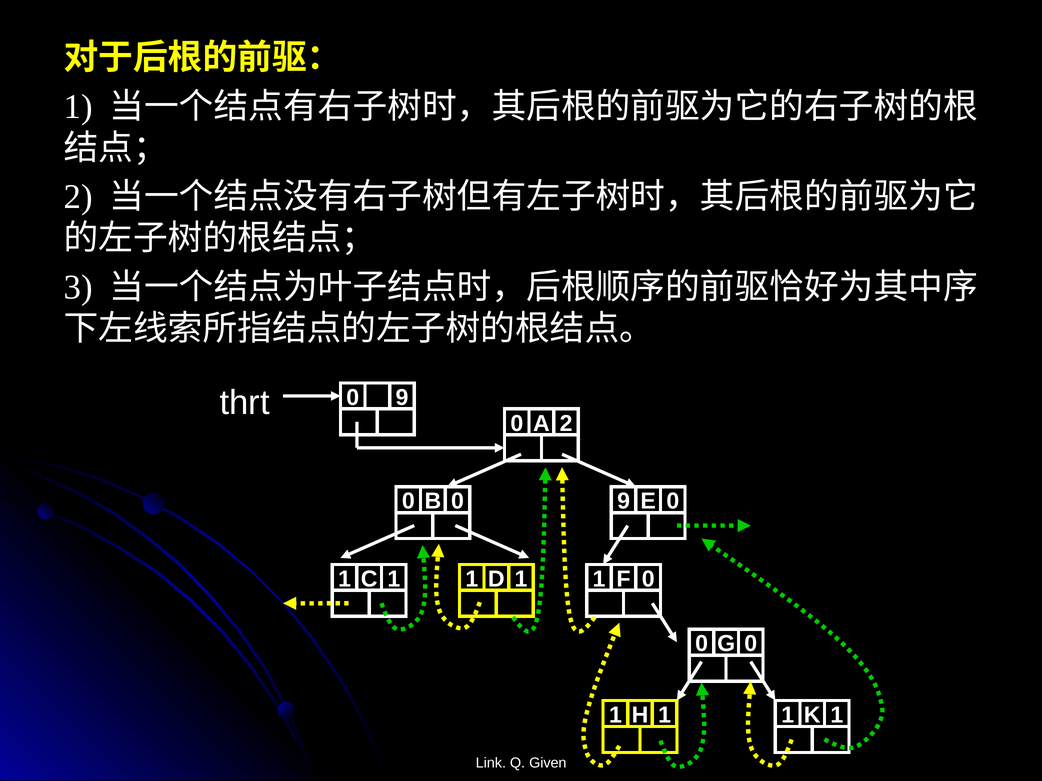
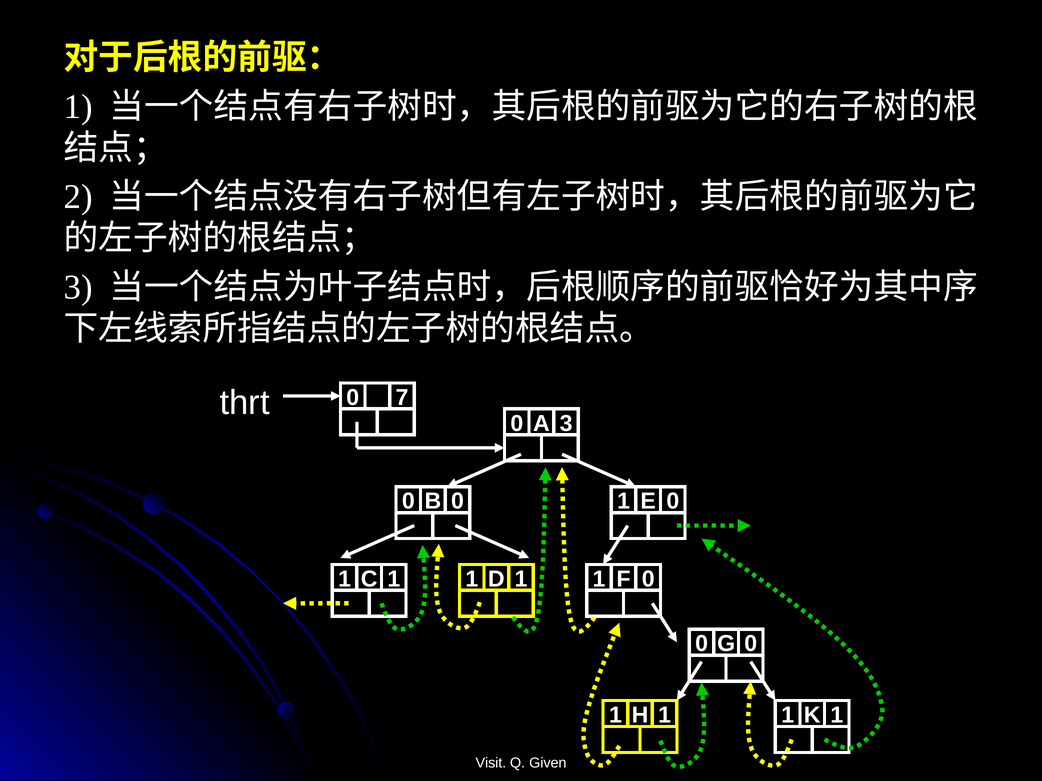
9 at (402, 398): 9 -> 7
A 2: 2 -> 3
B 0 9: 9 -> 1
Link: Link -> Visit
